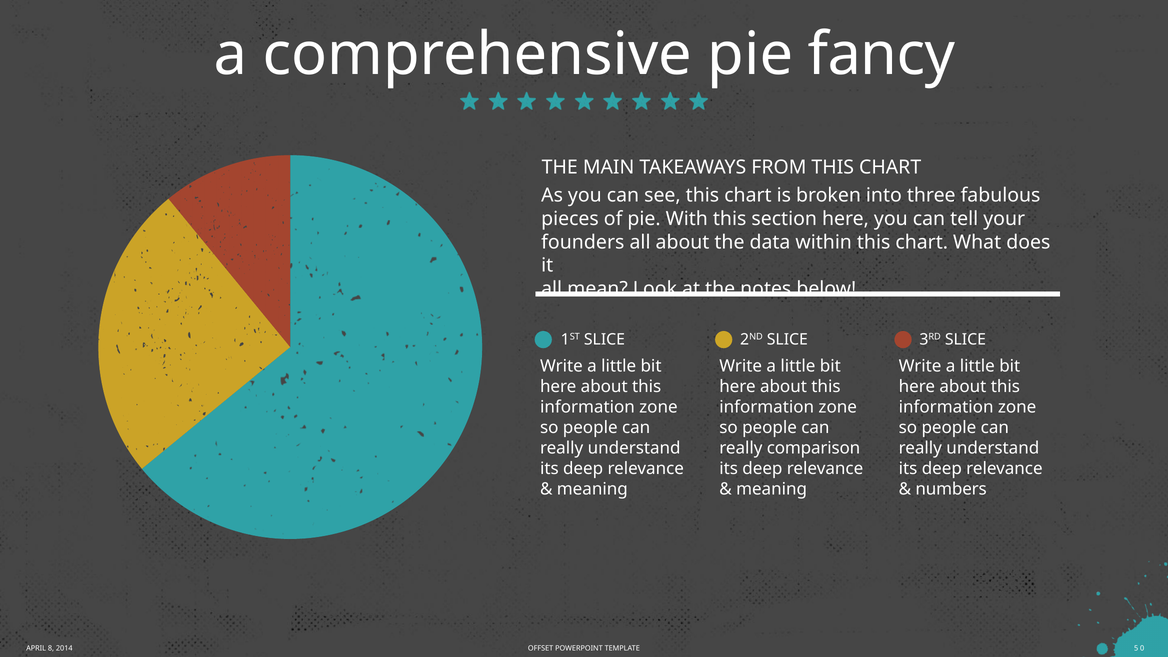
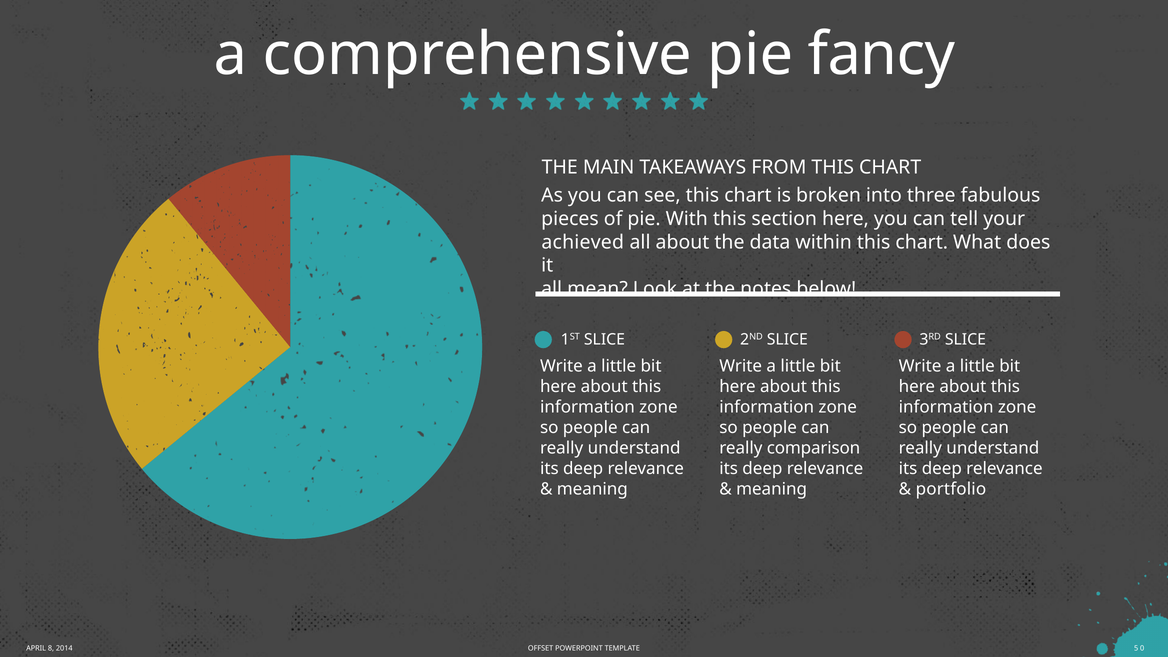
founders: founders -> achieved
numbers: numbers -> portfolio
